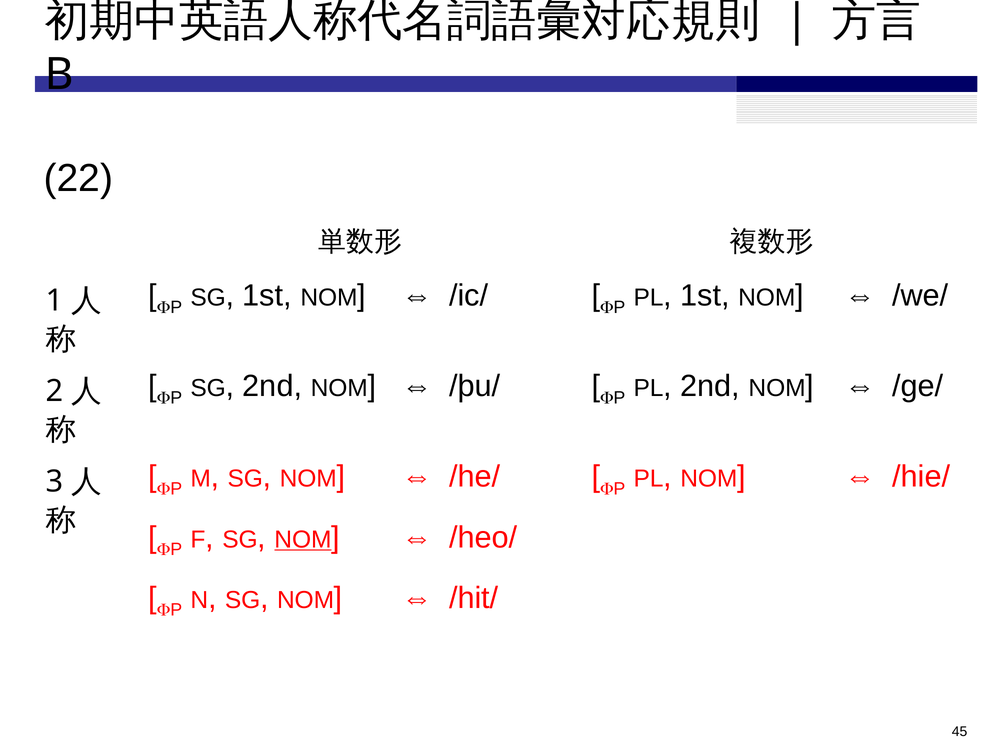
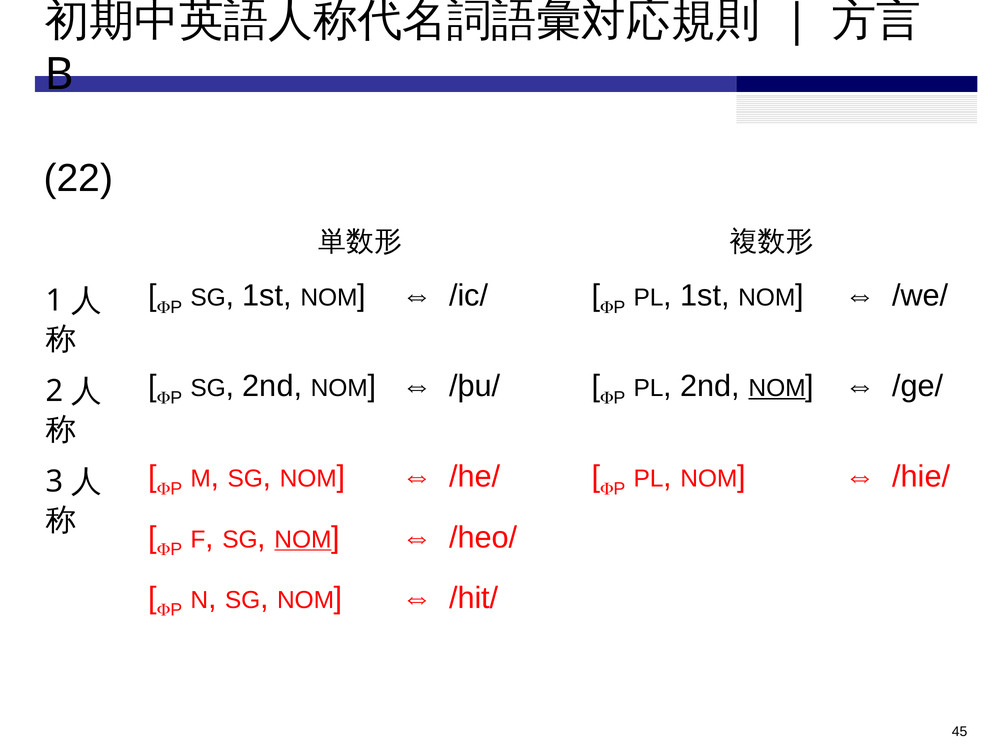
NOM at (777, 388) underline: none -> present
